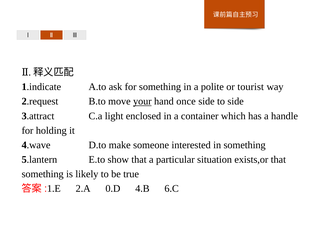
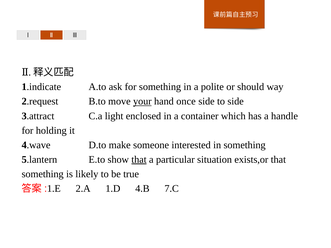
tourist: tourist -> should
that at (139, 160) underline: none -> present
0.D: 0.D -> 1.D
6.C: 6.C -> 7.C
